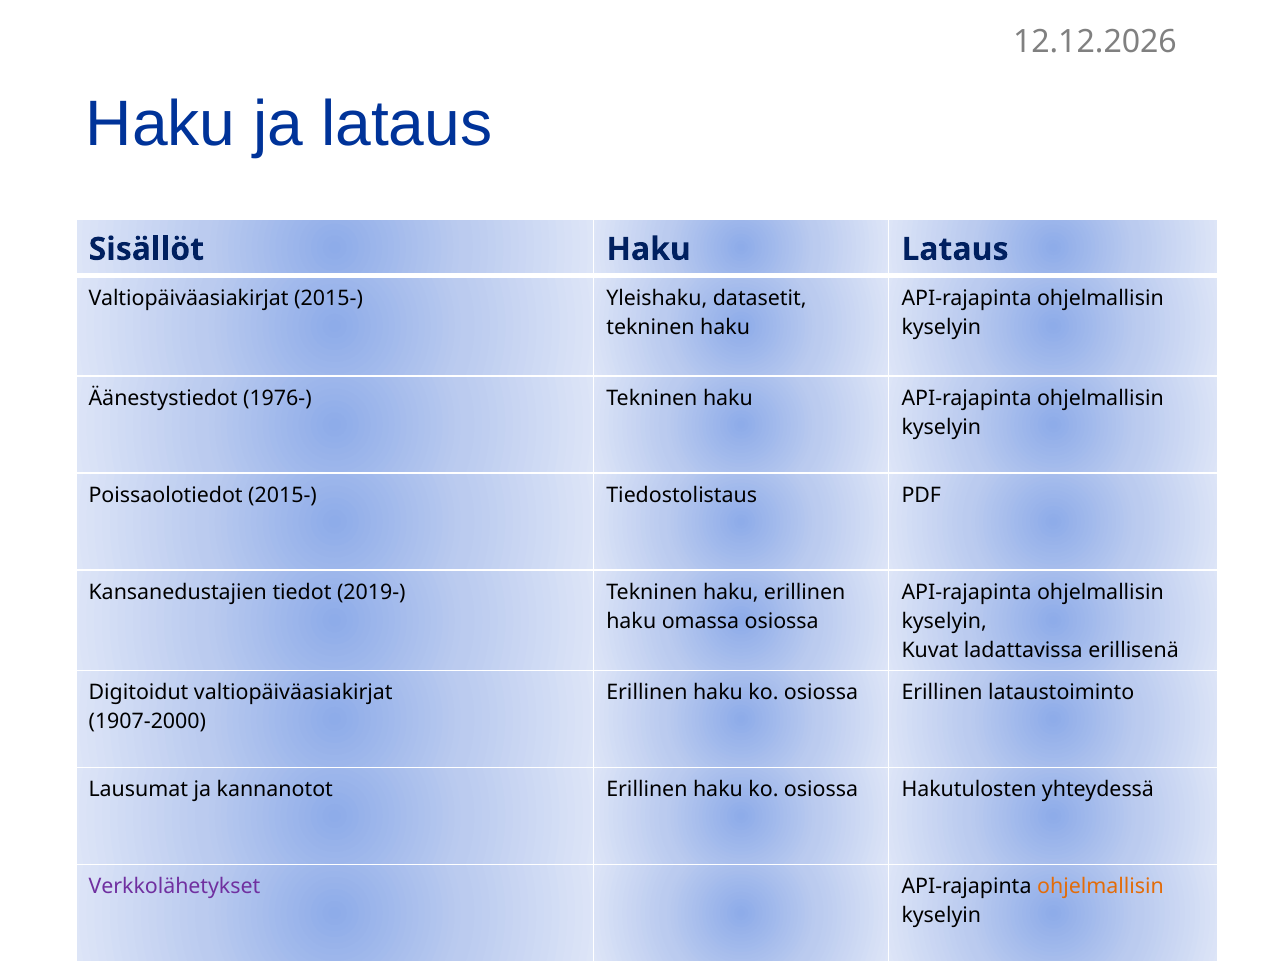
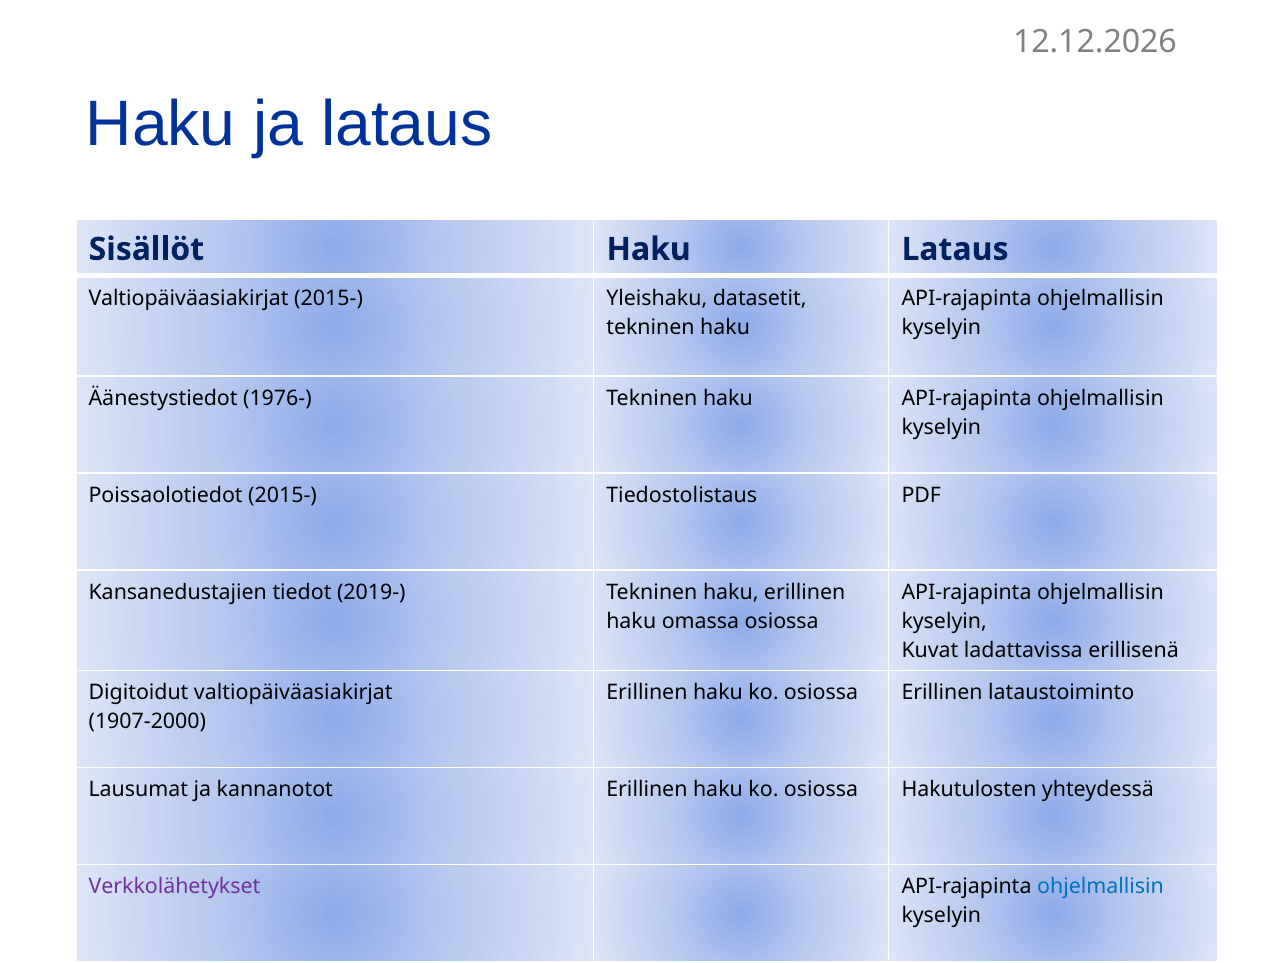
ohjelmallisin at (1100, 887) colour: orange -> blue
